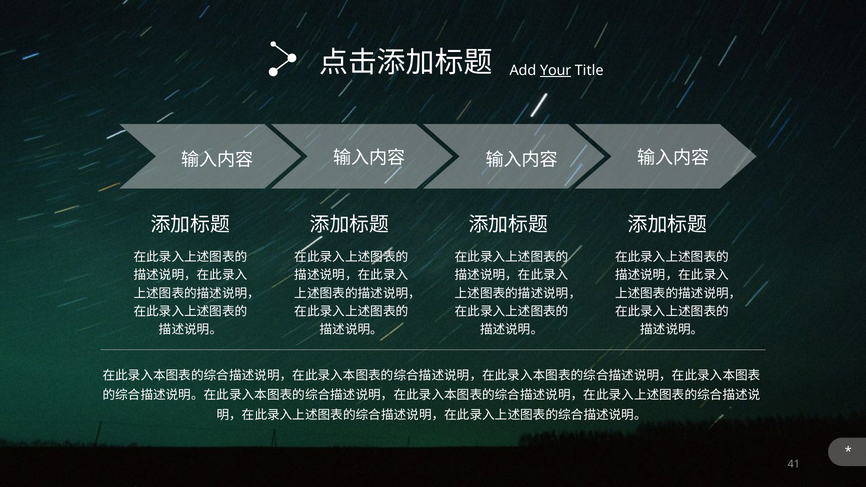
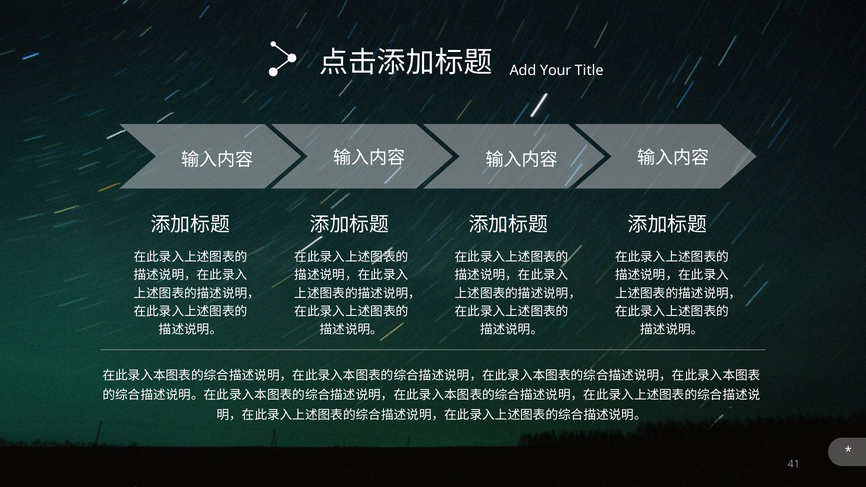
Your underline: present -> none
